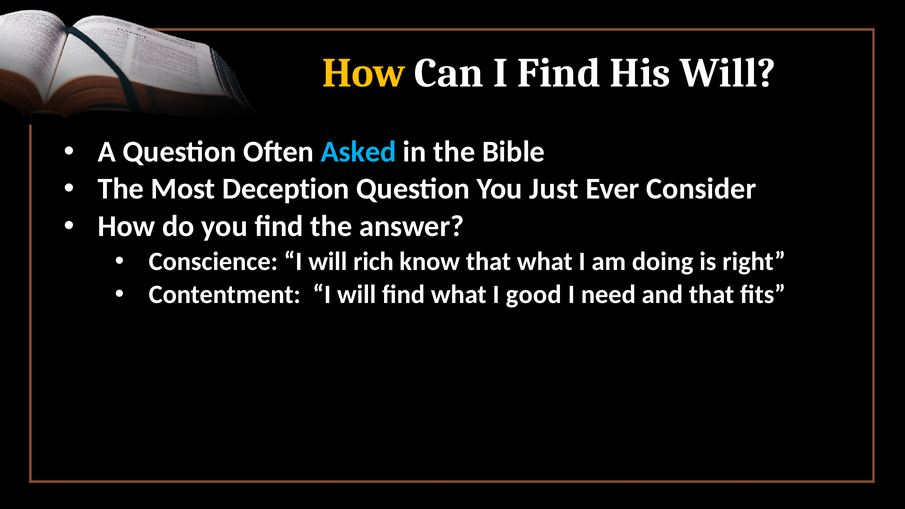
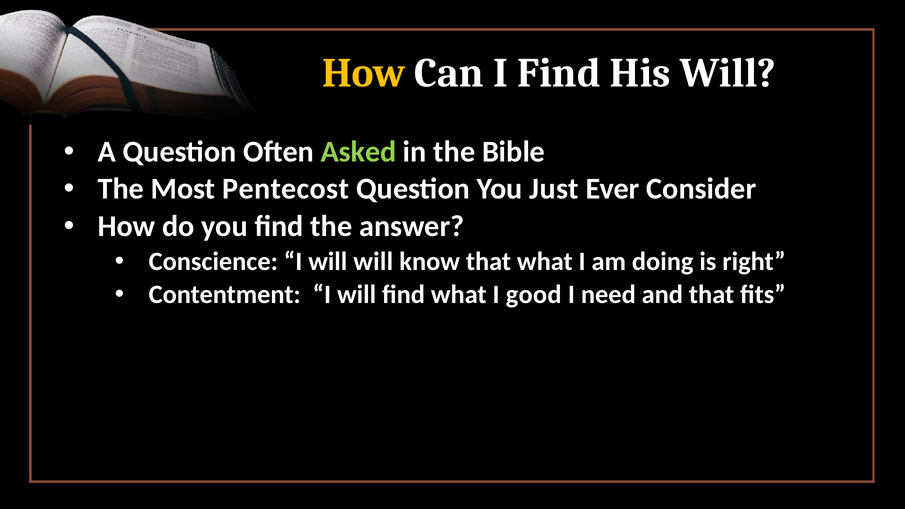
Asked colour: light blue -> light green
Deception: Deception -> Pentecost
will rich: rich -> will
